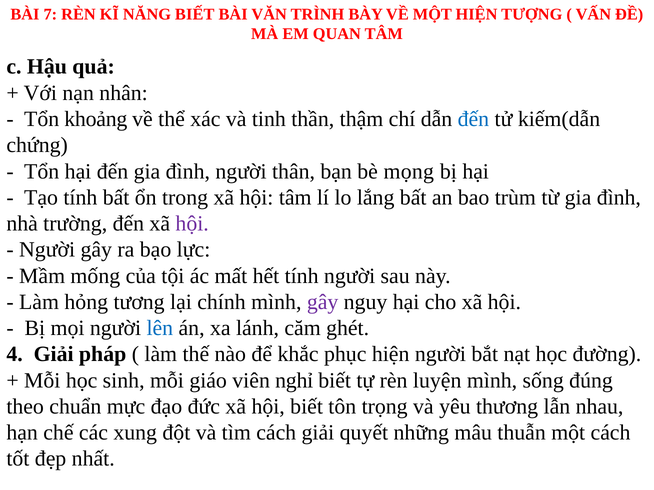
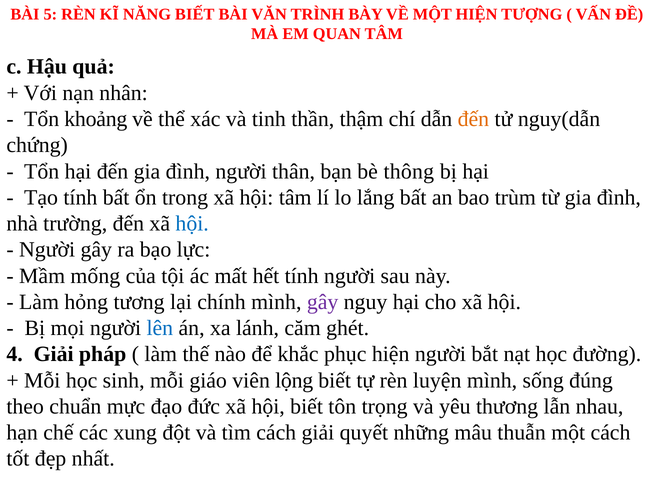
7: 7 -> 5
đến at (473, 119) colour: blue -> orange
kiếm(dẫn: kiếm(dẫn -> nguy(dẫn
mọng: mọng -> thông
hội at (192, 224) colour: purple -> blue
nghỉ: nghỉ -> lộng
